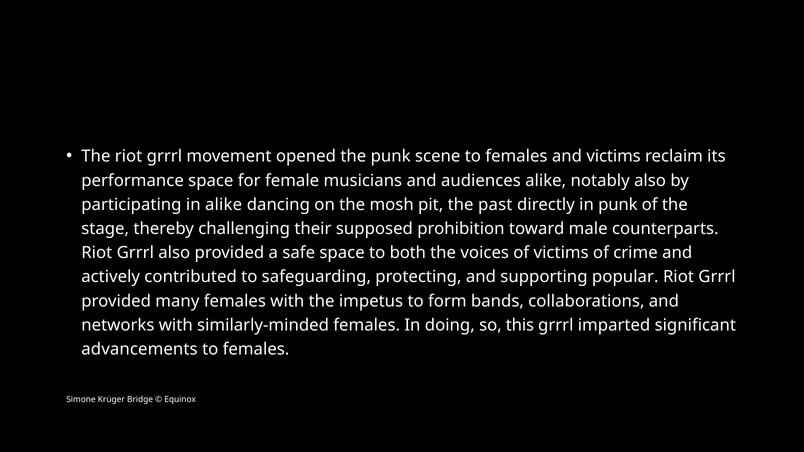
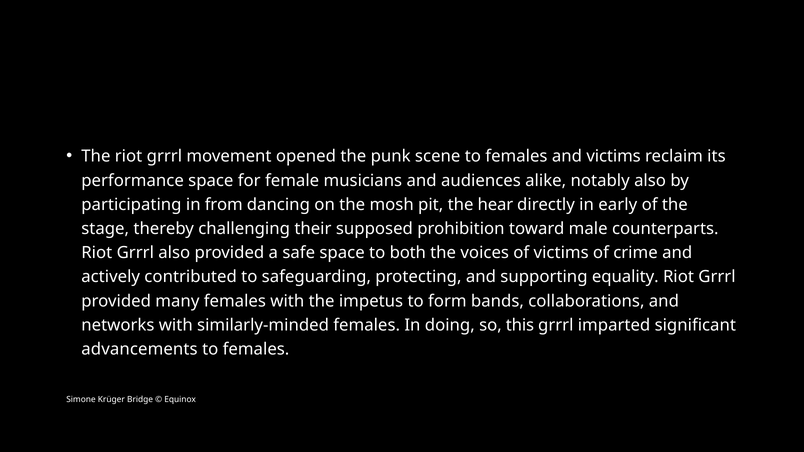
in alike: alike -> from
past: past -> hear
in punk: punk -> early
popular: popular -> equality
